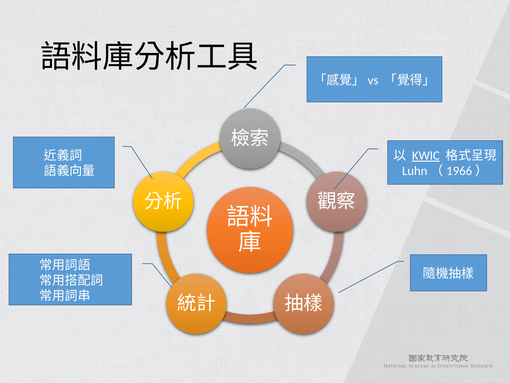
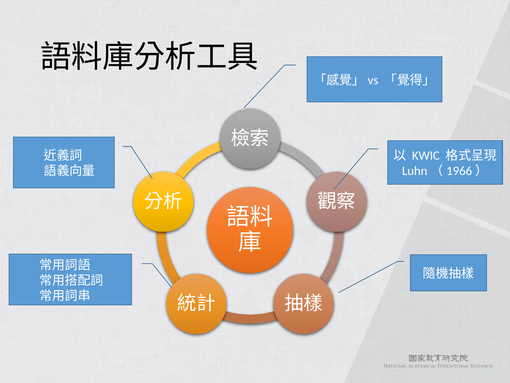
KWIC underline: present -> none
